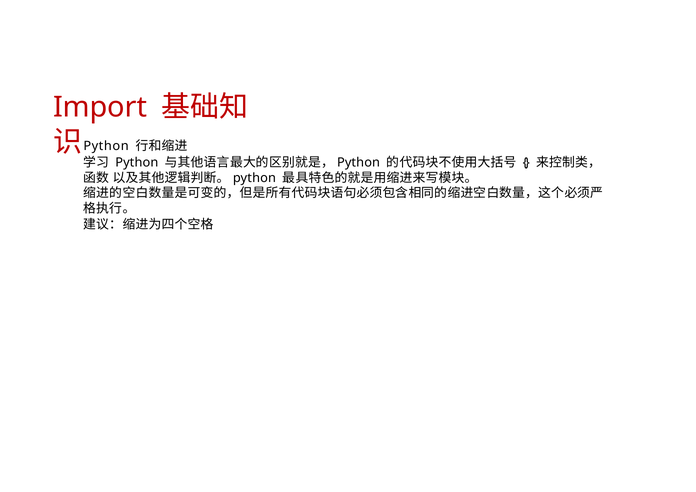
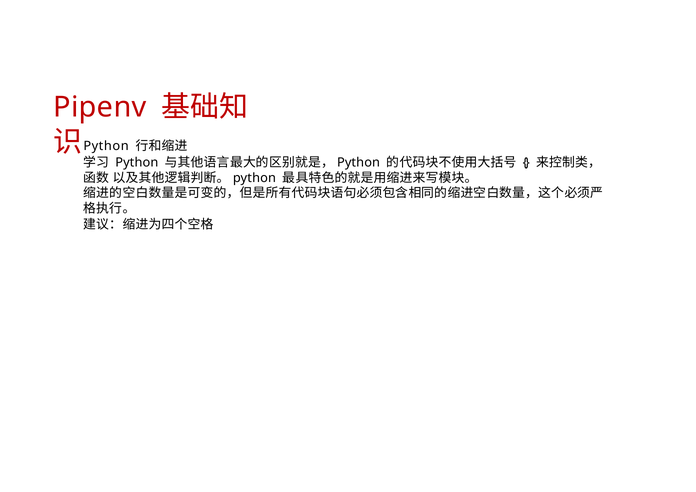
Import: Import -> Pipenv
